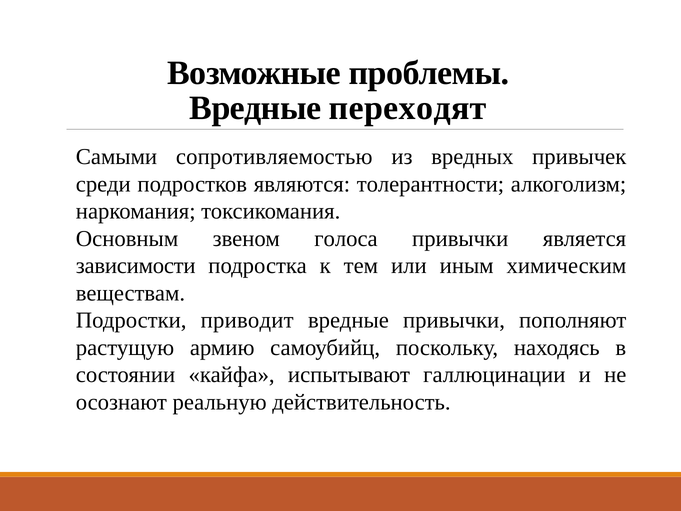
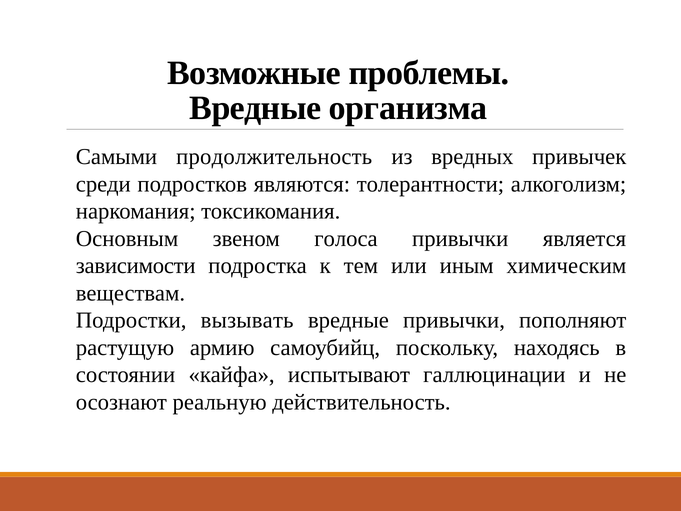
переходят: переходят -> организма
сопротивляемостью: сопротивляемостью -> продолжительность
приводит: приводит -> вызывать
